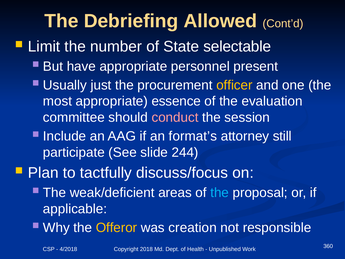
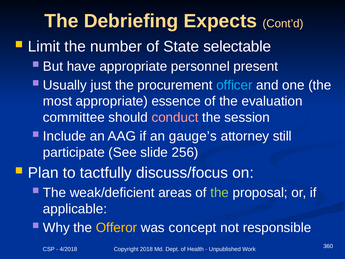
Allowed: Allowed -> Expects
officer colour: yellow -> light blue
format’s: format’s -> gauge’s
244: 244 -> 256
the at (220, 193) colour: light blue -> light green
creation: creation -> concept
